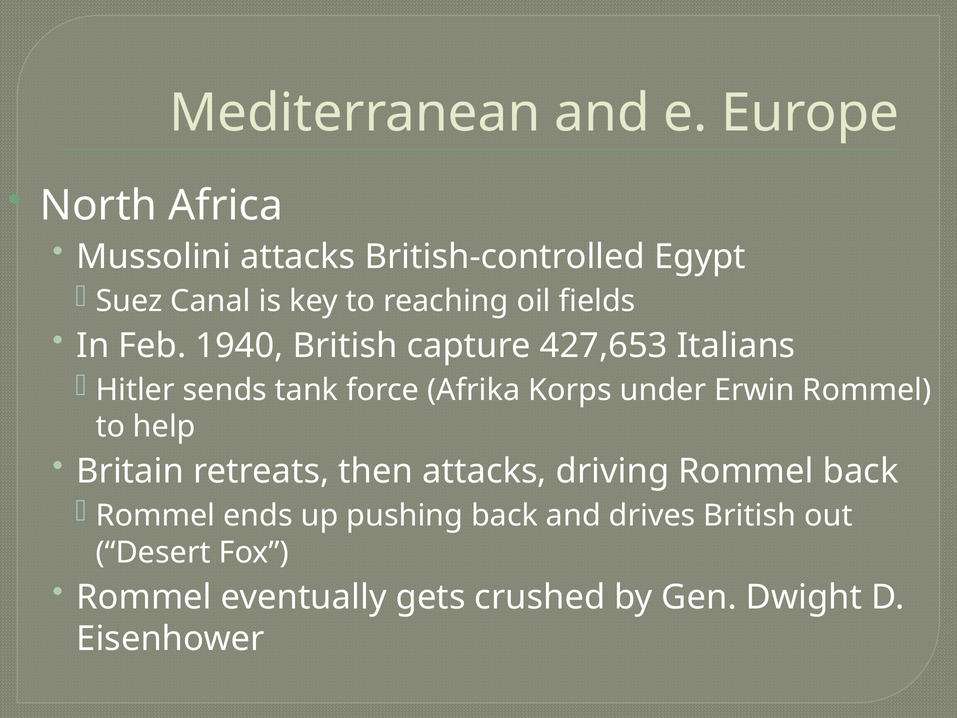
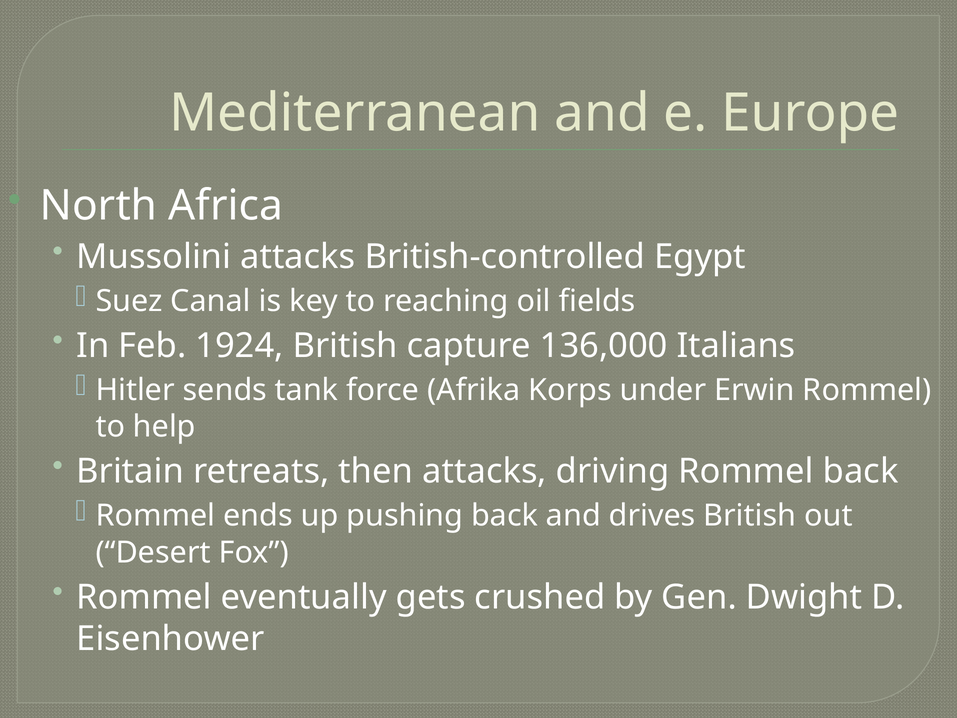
1940: 1940 -> 1924
427,653: 427,653 -> 136,000
